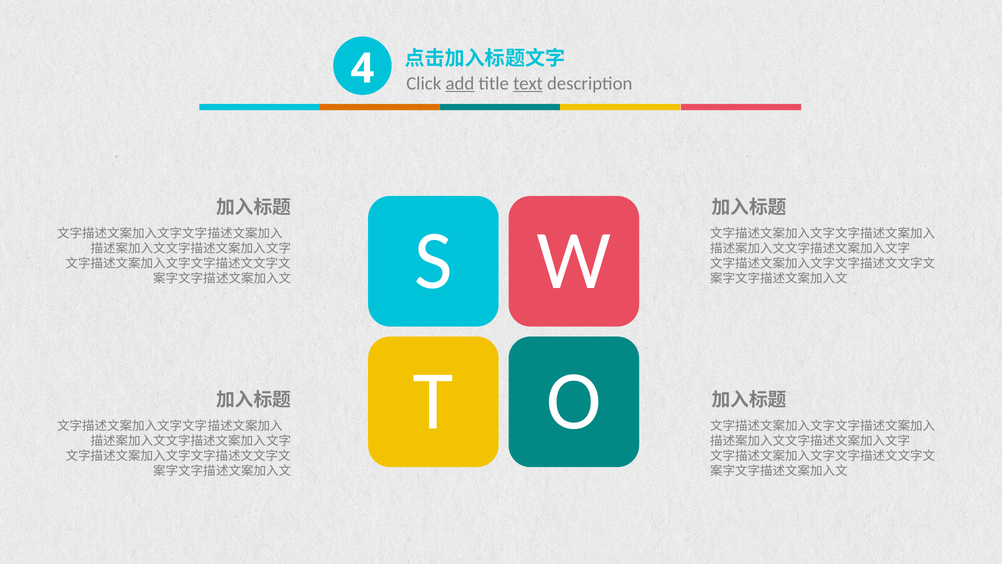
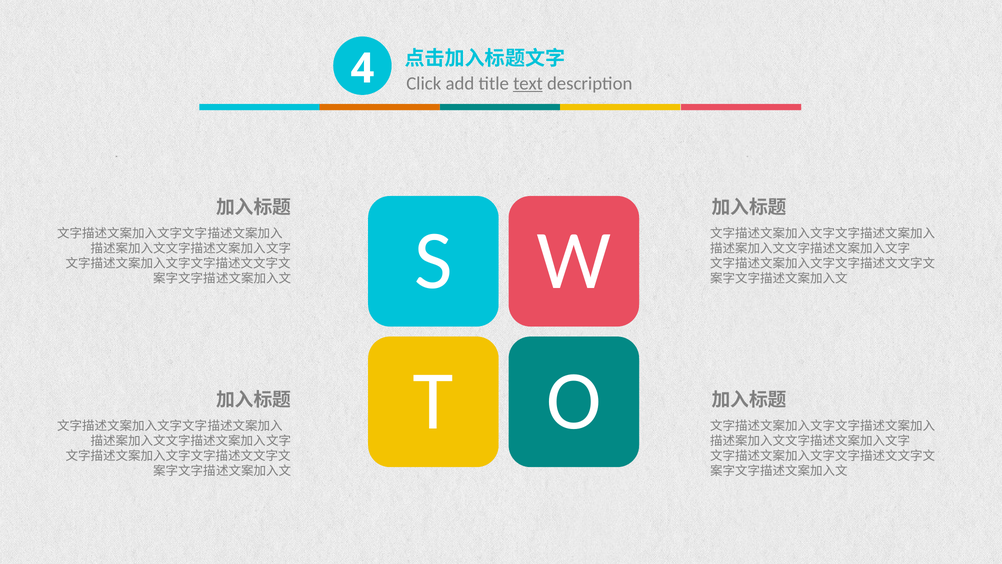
add underline: present -> none
